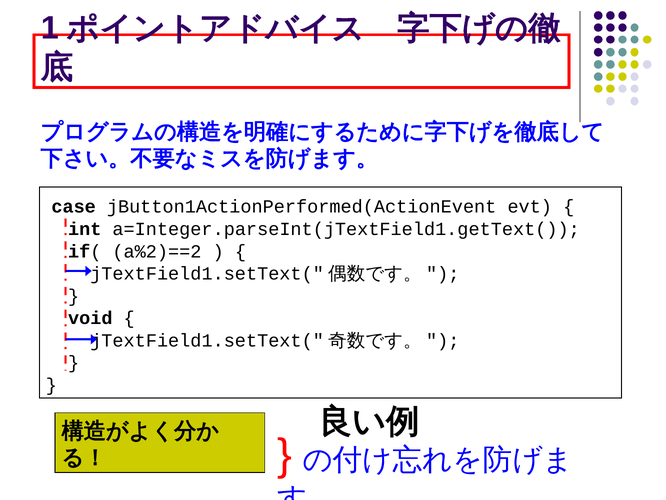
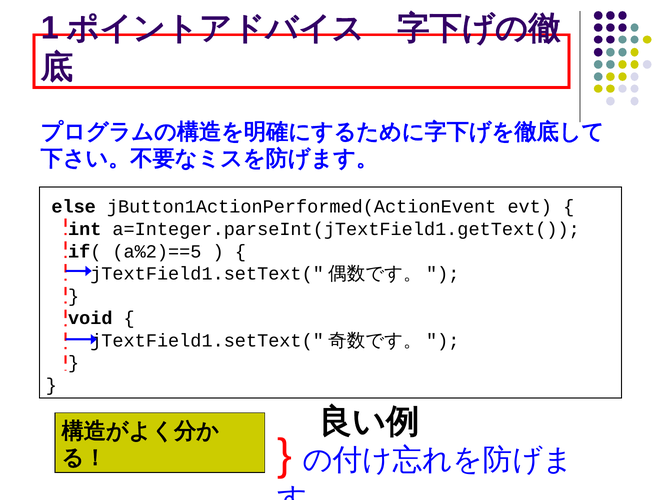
case: case -> else
a%2)==2: a%2)==2 -> a%2)==5
